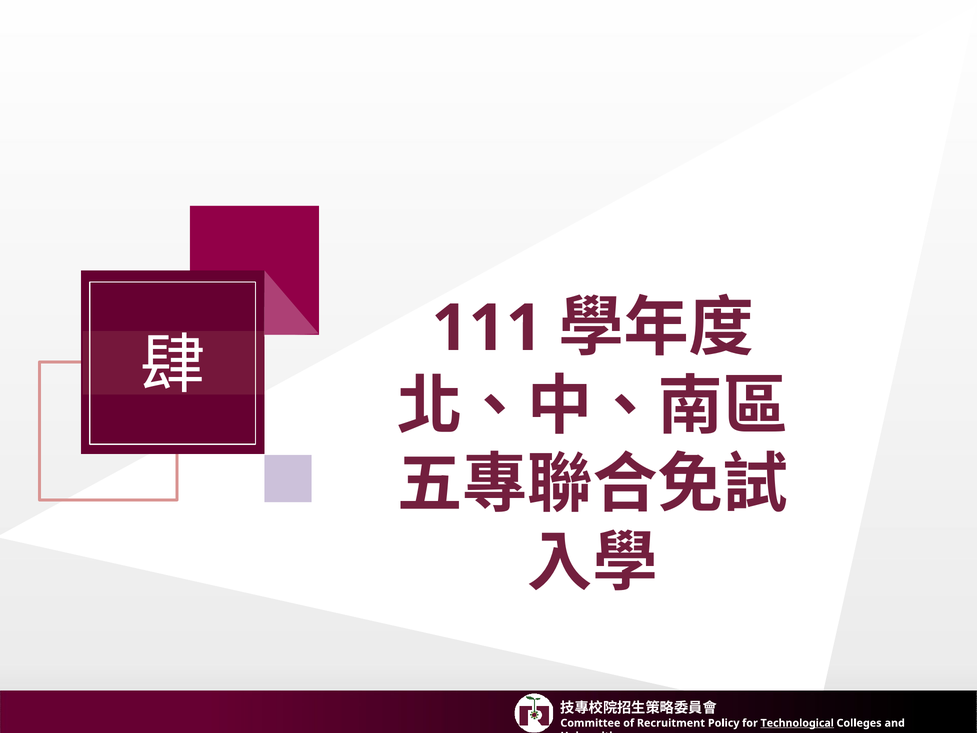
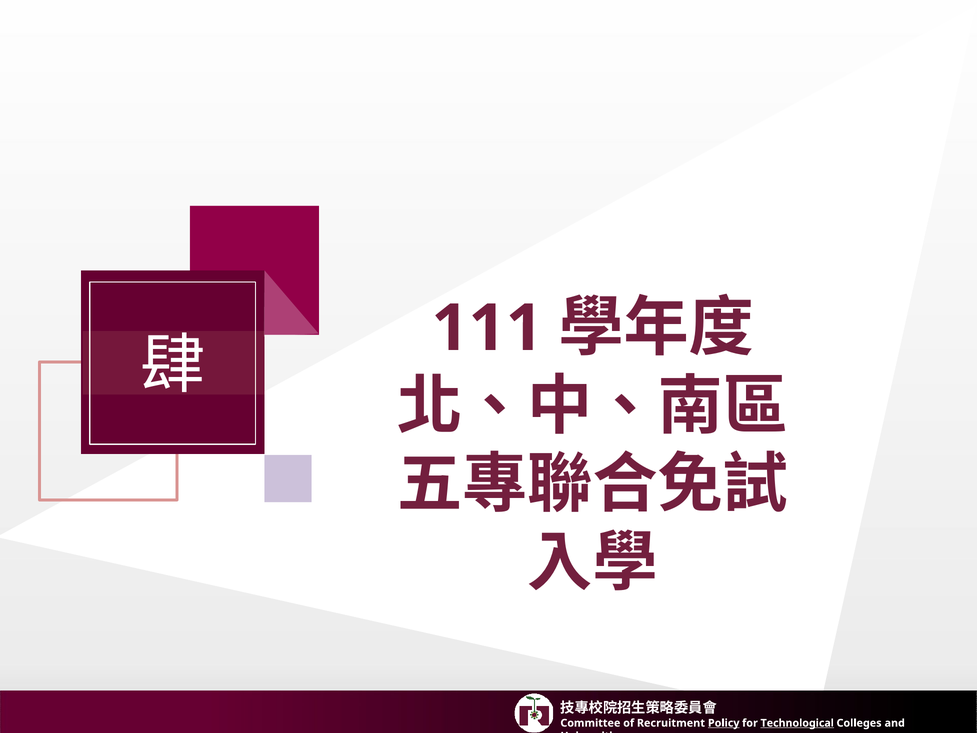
Policy underline: none -> present
